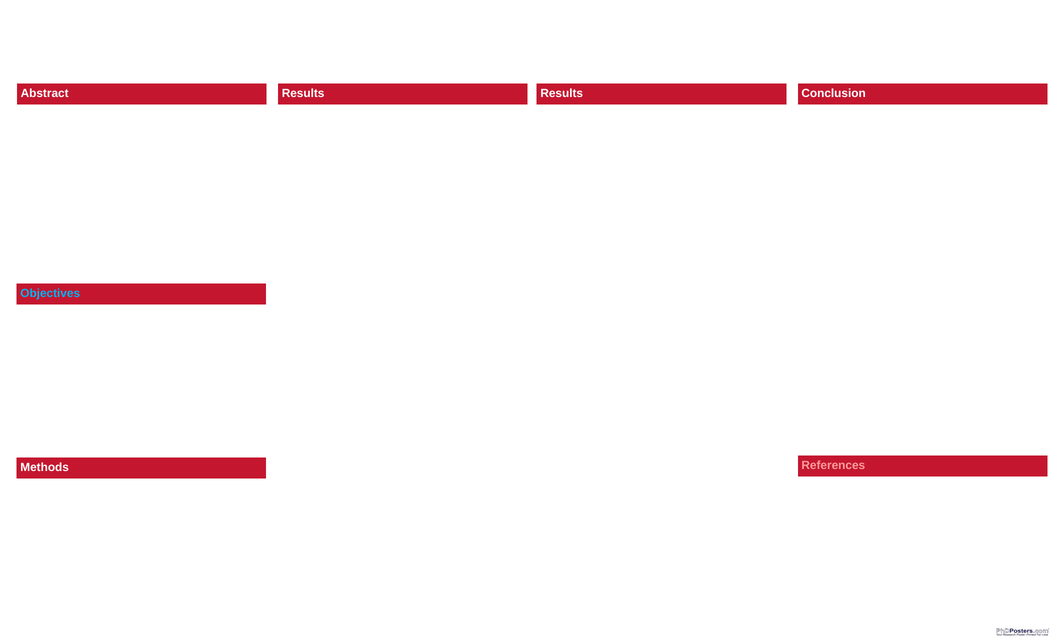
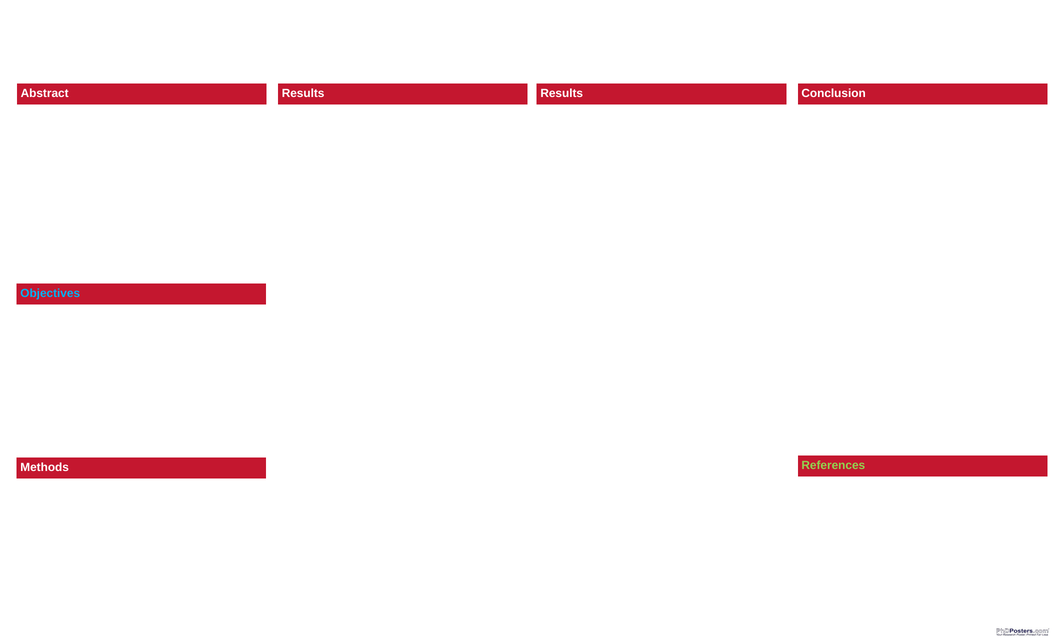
References colour: pink -> light green
